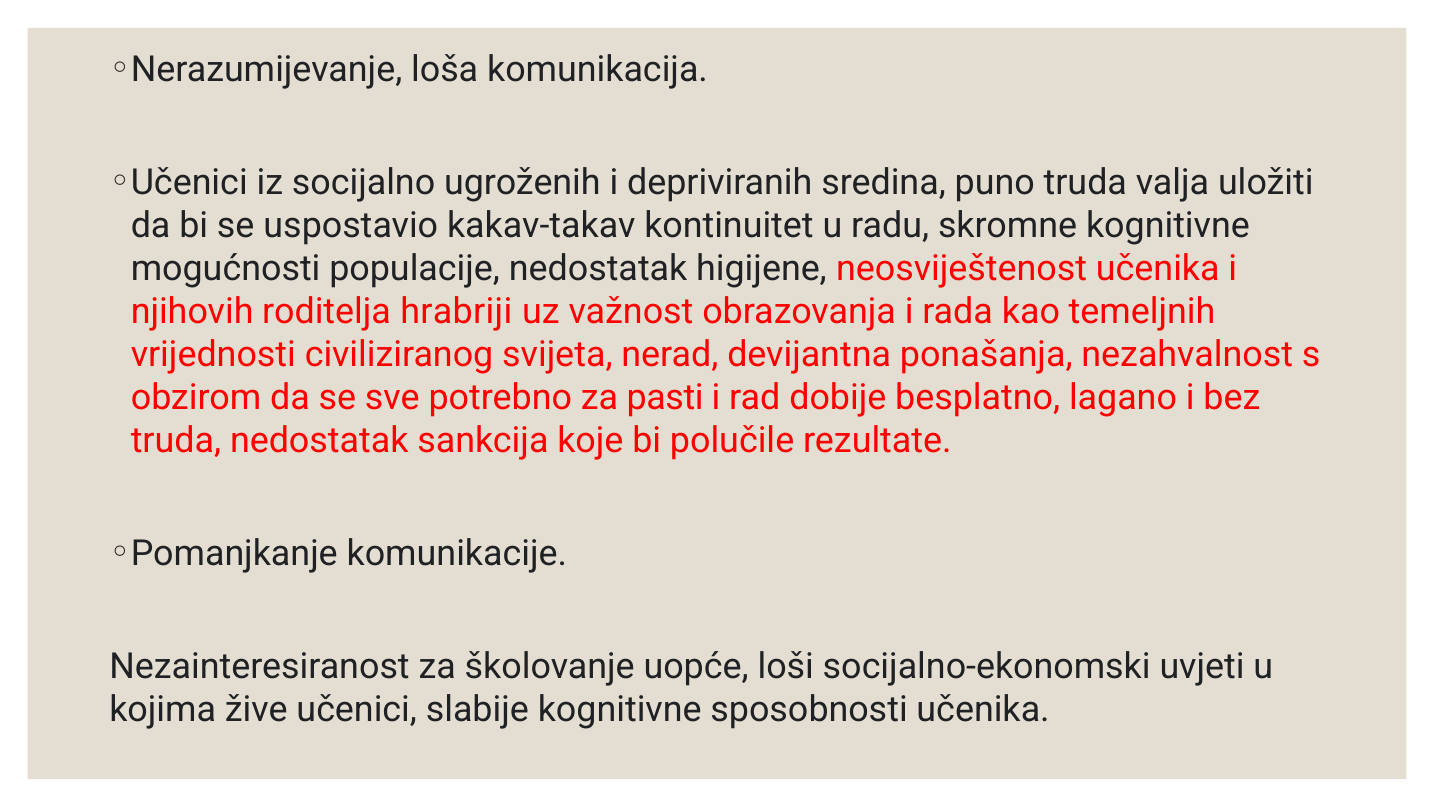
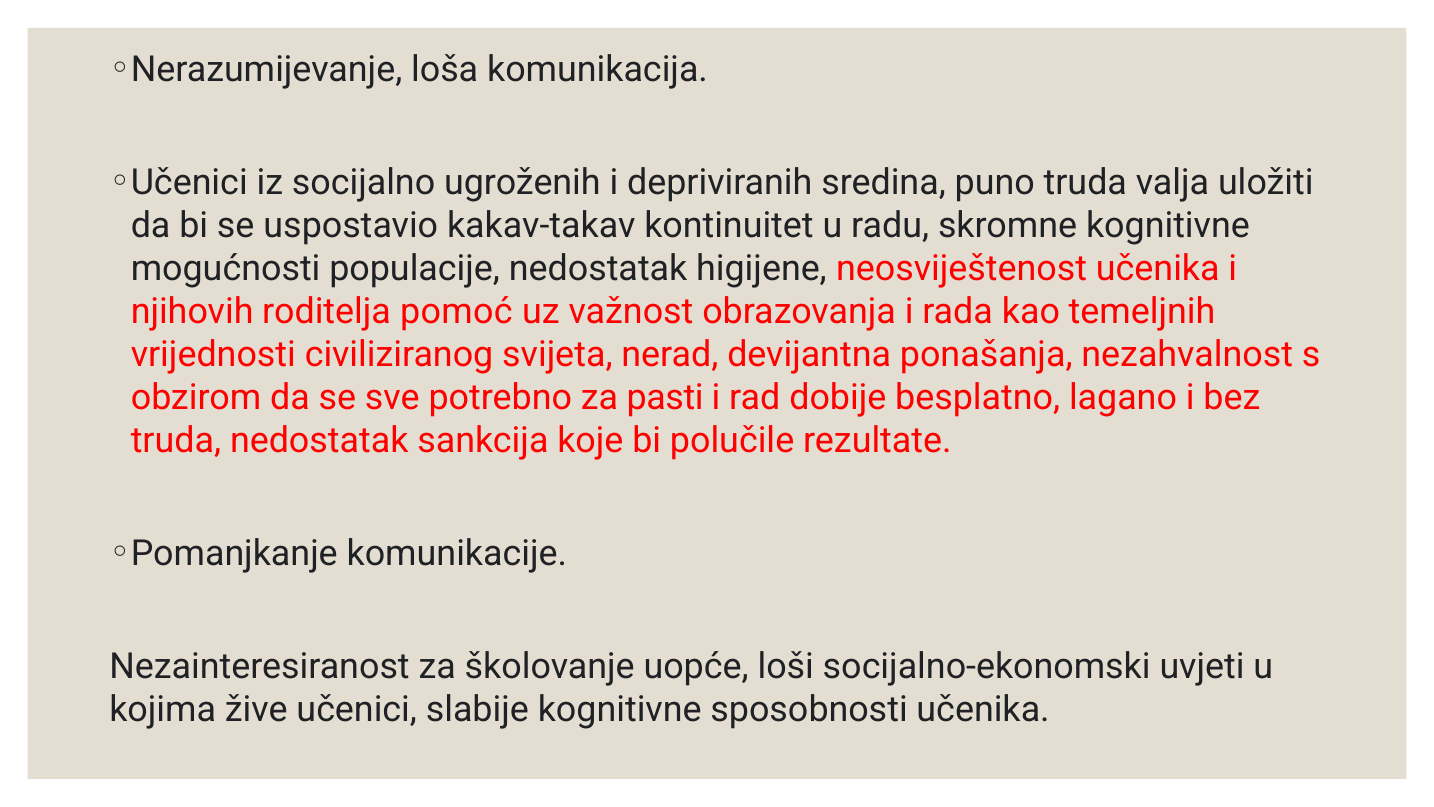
hrabriji: hrabriji -> pomoć
